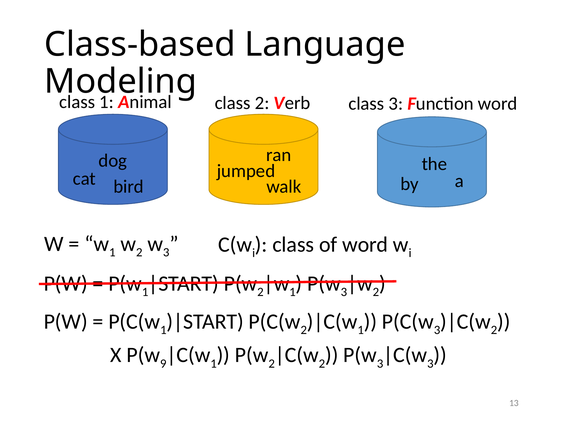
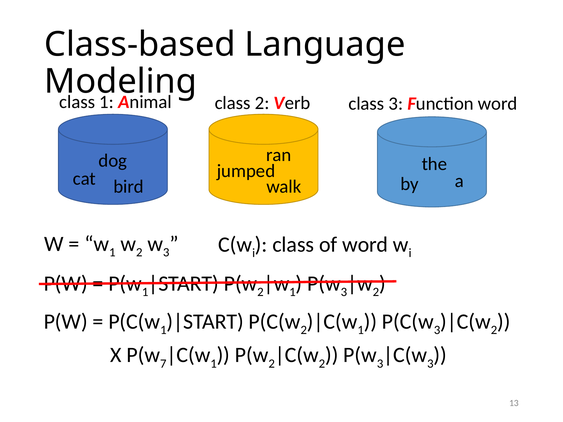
9: 9 -> 7
